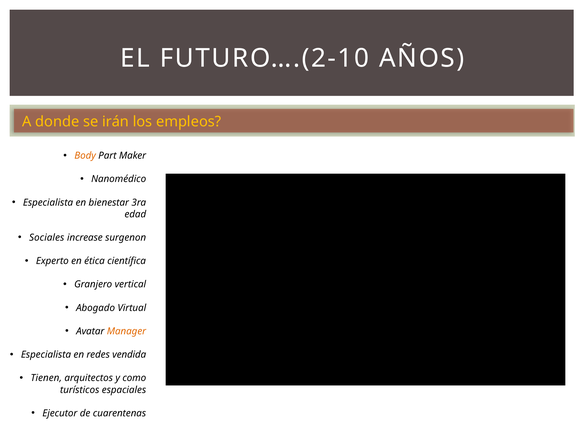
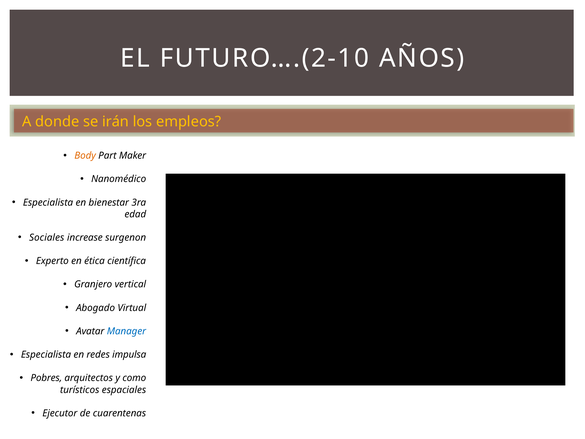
Manager colour: orange -> blue
vendida: vendida -> impulsa
Tienen: Tienen -> Pobres
